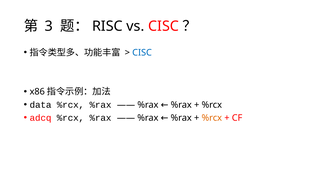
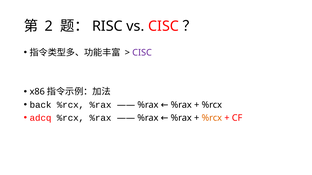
3: 3 -> 2
CISC at (142, 53) colour: blue -> purple
data: data -> back
